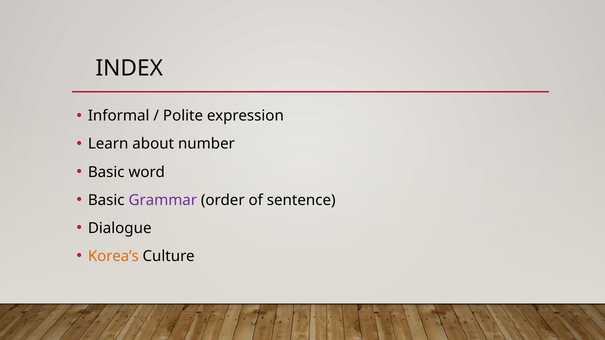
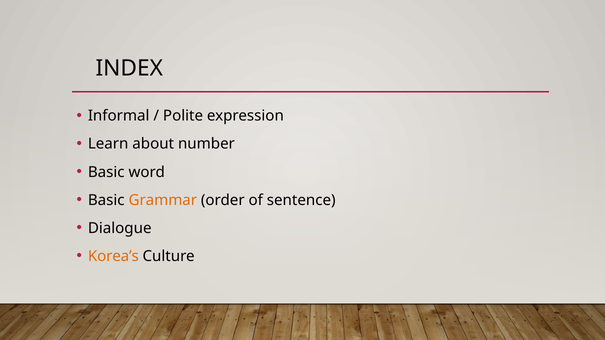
Grammar colour: purple -> orange
